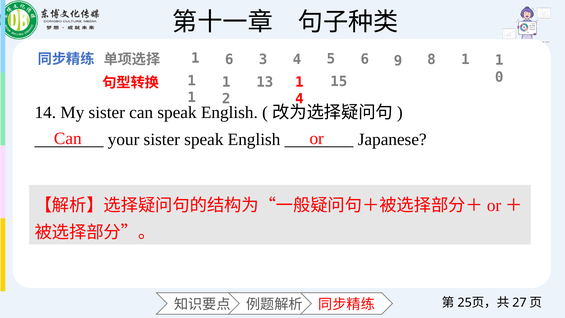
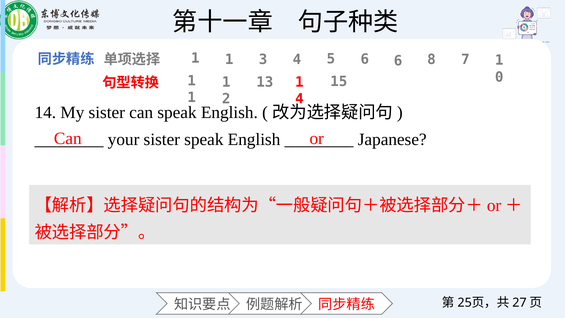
6 at (229, 60): 6 -> 1
6 9: 9 -> 6
8 1: 1 -> 7
